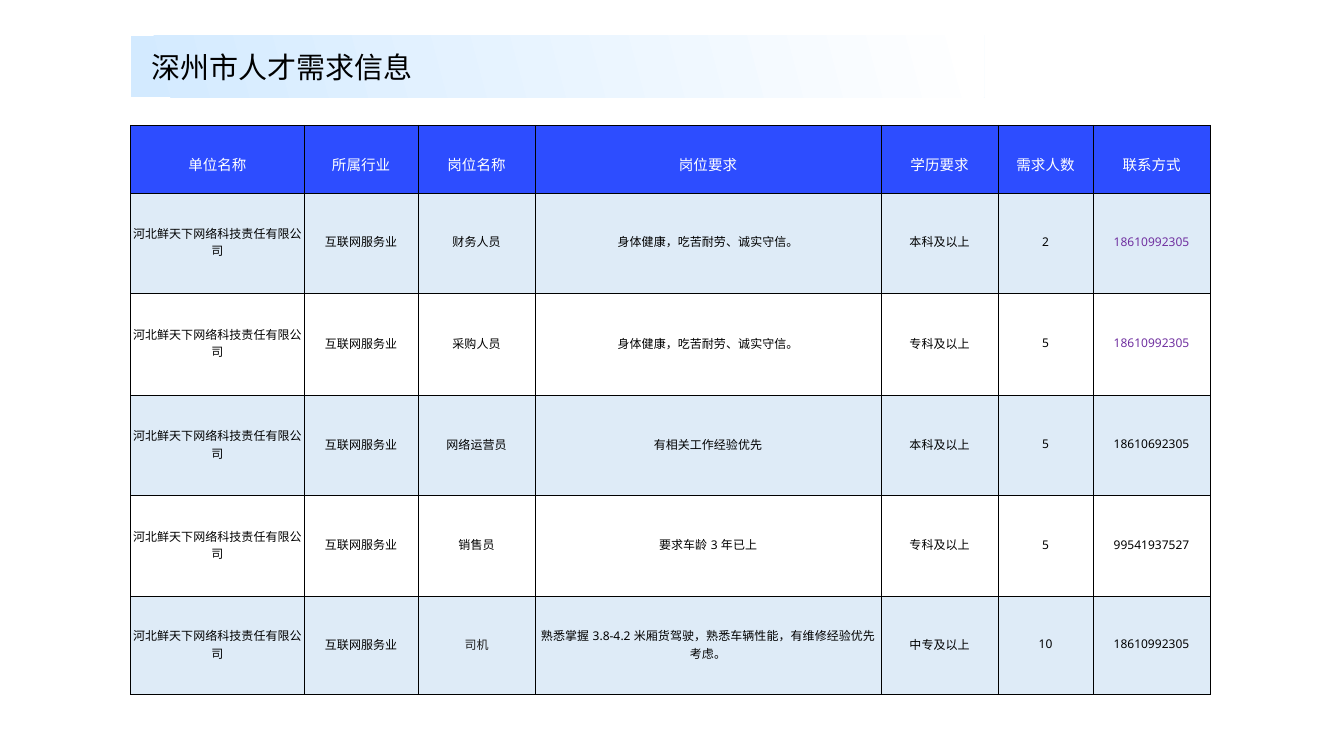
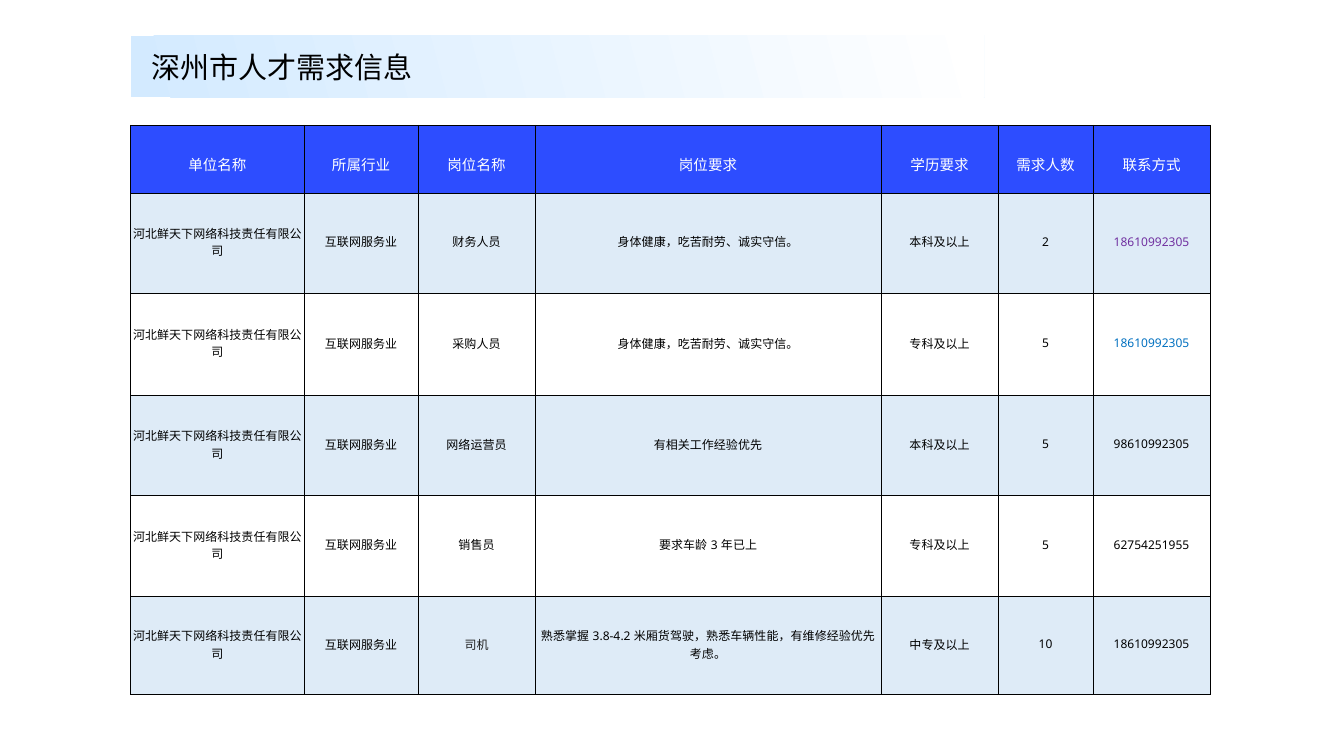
18610992305 at (1151, 343) colour: purple -> blue
18610692305: 18610692305 -> 98610992305
99541937527: 99541937527 -> 62754251955
